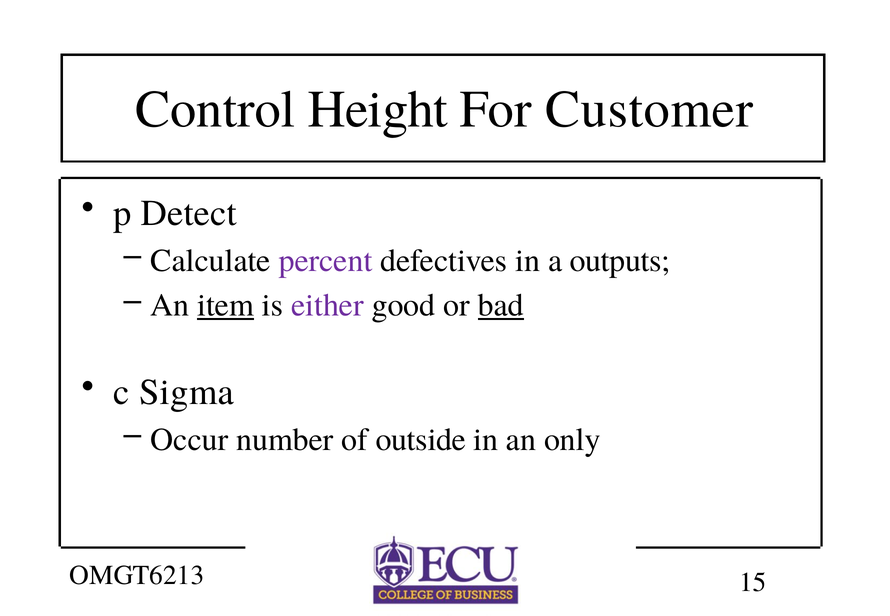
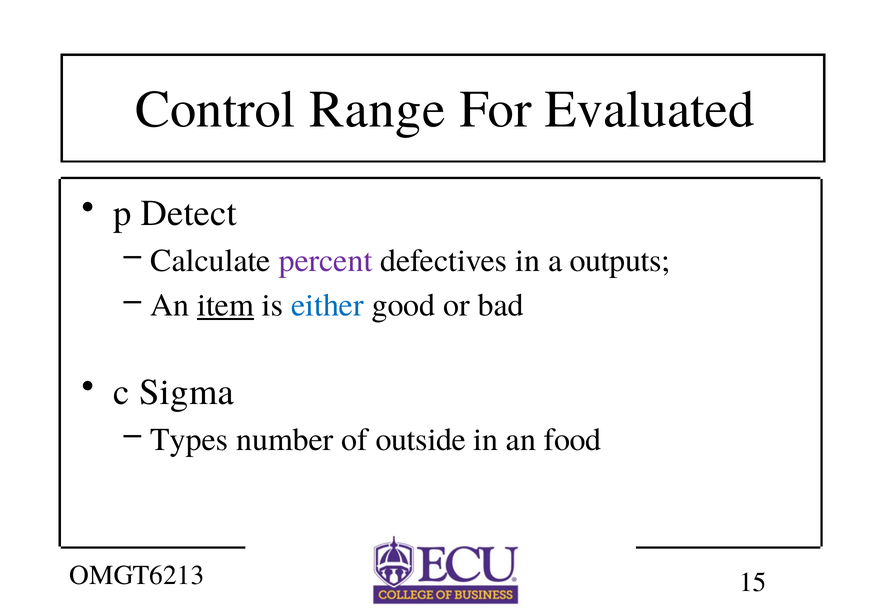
Height: Height -> Range
Customer: Customer -> Evaluated
either colour: purple -> blue
bad underline: present -> none
Occur: Occur -> Types
only: only -> food
